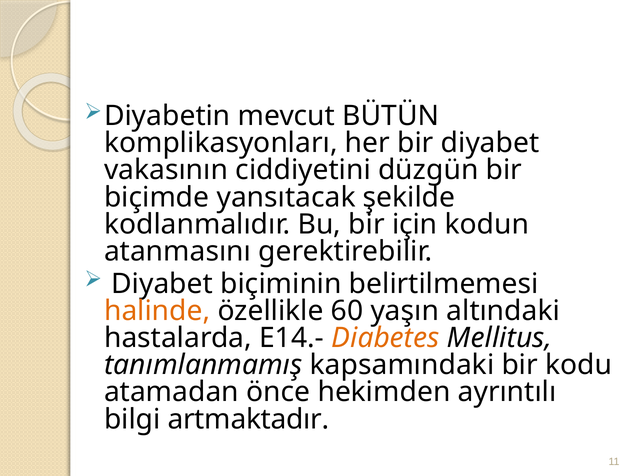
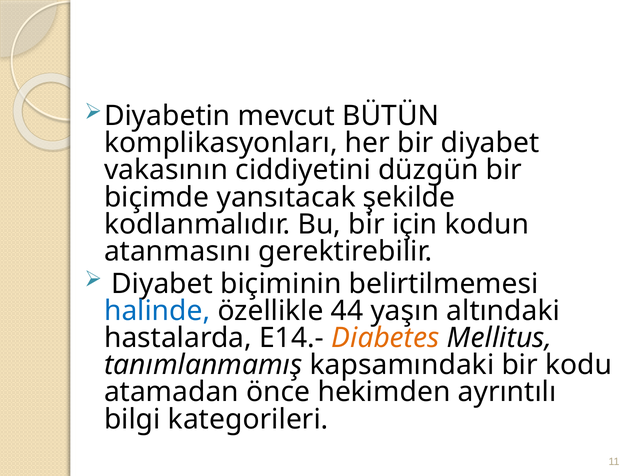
halinde colour: orange -> blue
60: 60 -> 44
artmaktadır: artmaktadır -> kategorileri
